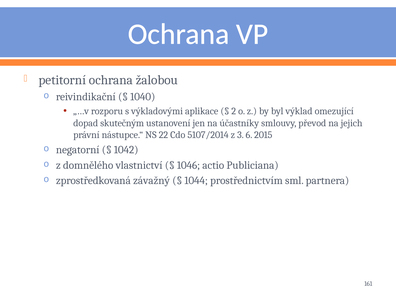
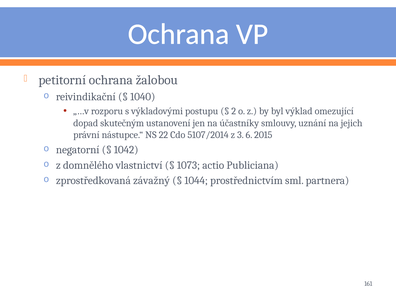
aplikace: aplikace -> postupu
převod: převod -> uznání
1046: 1046 -> 1073
